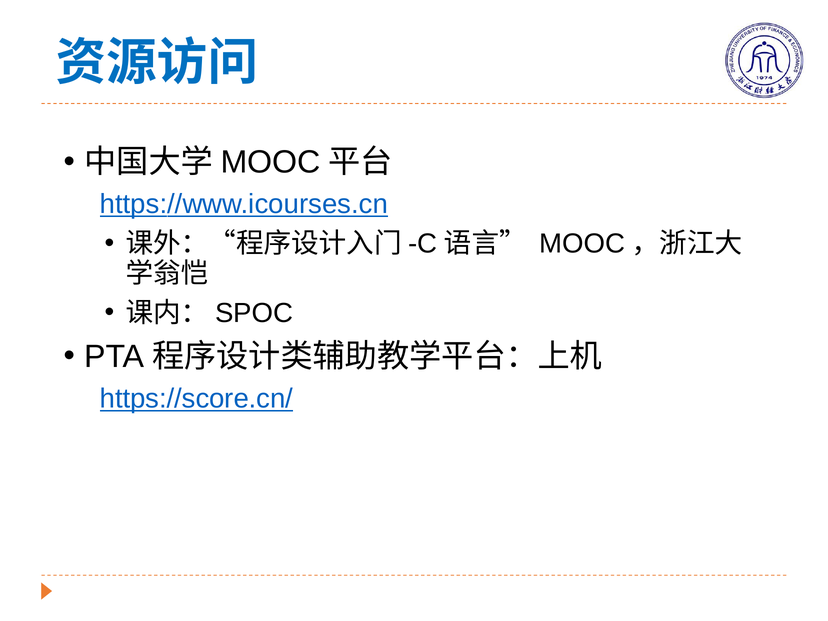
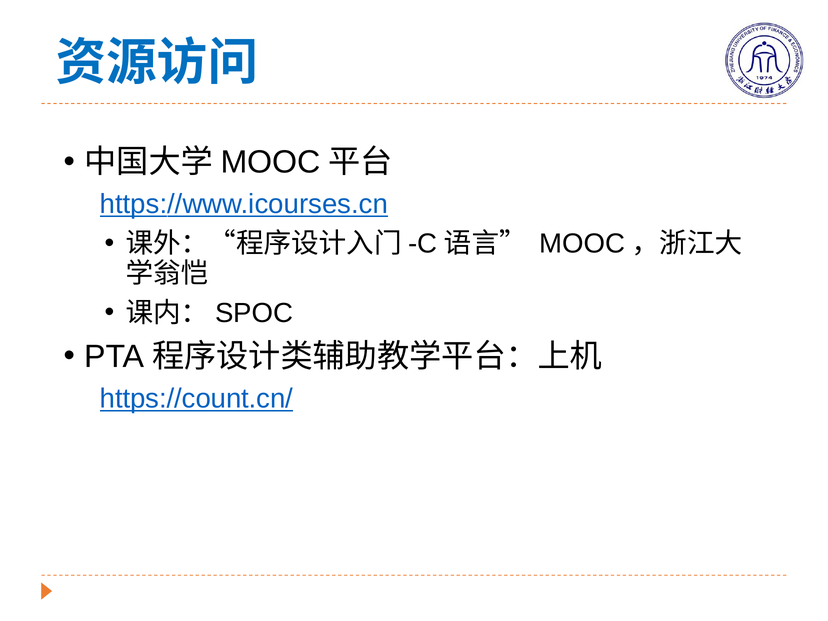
https://score.cn/: https://score.cn/ -> https://count.cn/
